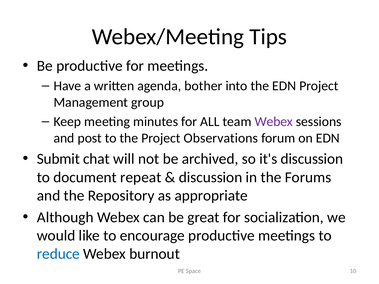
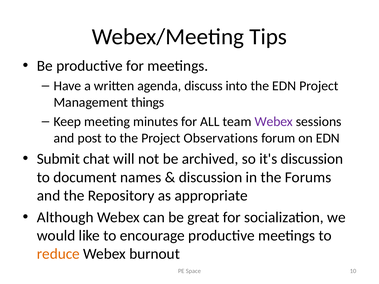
bother: bother -> discuss
group: group -> things
repeat: repeat -> names
reduce colour: blue -> orange
